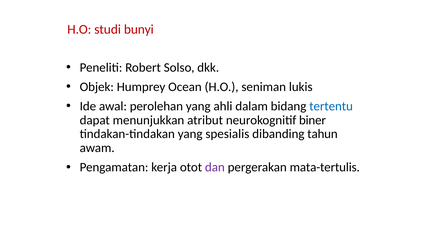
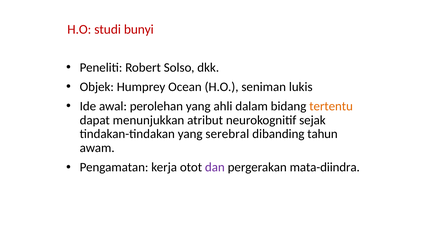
tertentu colour: blue -> orange
biner: biner -> sejak
spesialis: spesialis -> serebral
mata-tertulis: mata-tertulis -> mata-diindra
